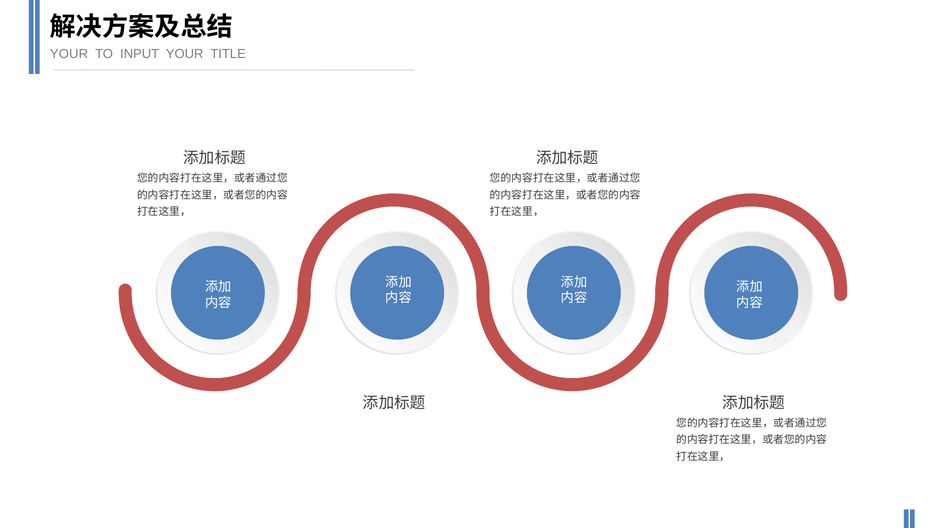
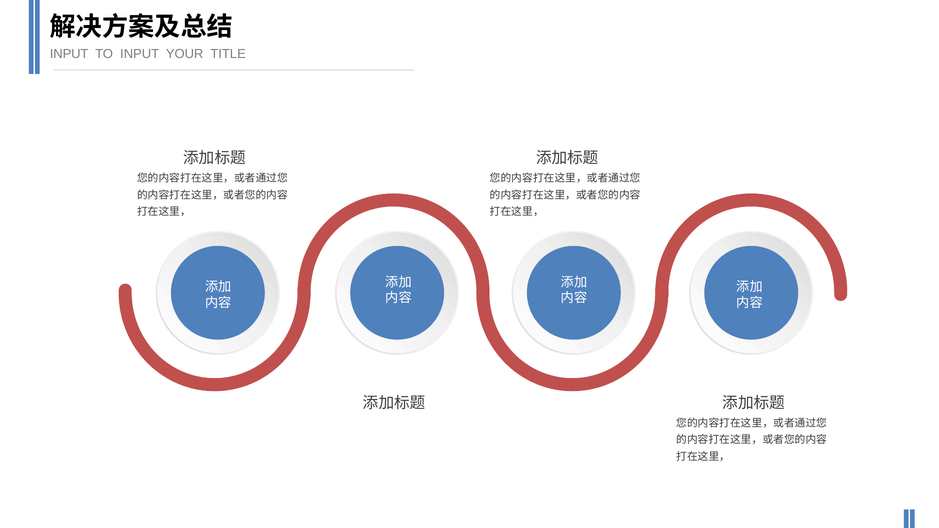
YOUR at (69, 54): YOUR -> INPUT
